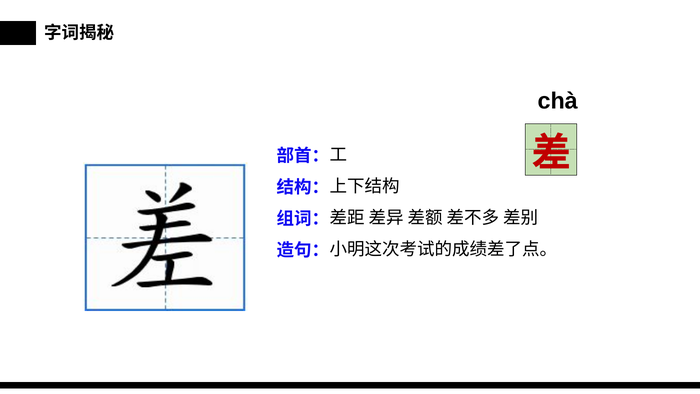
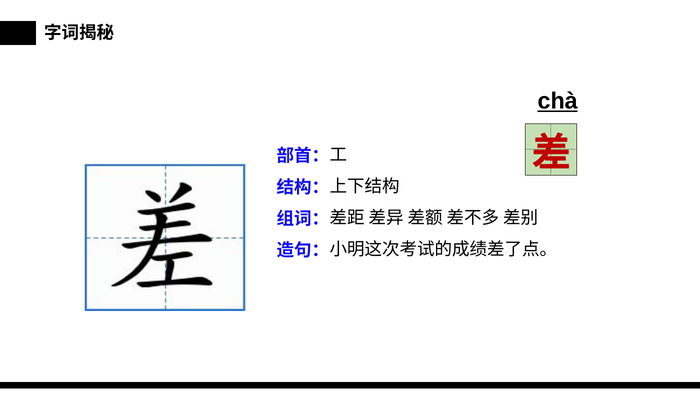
chà underline: none -> present
